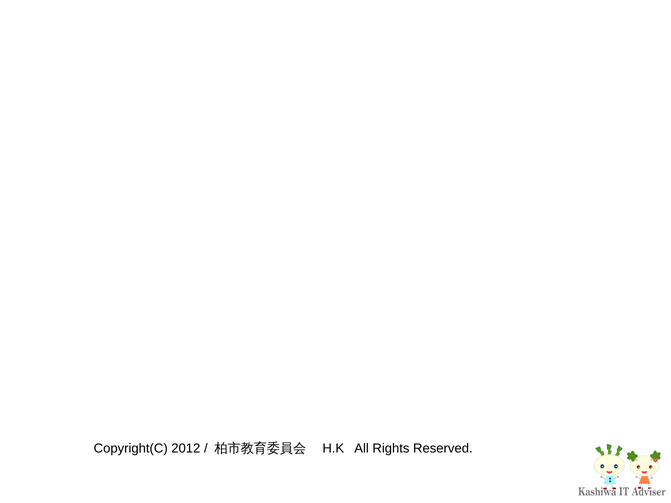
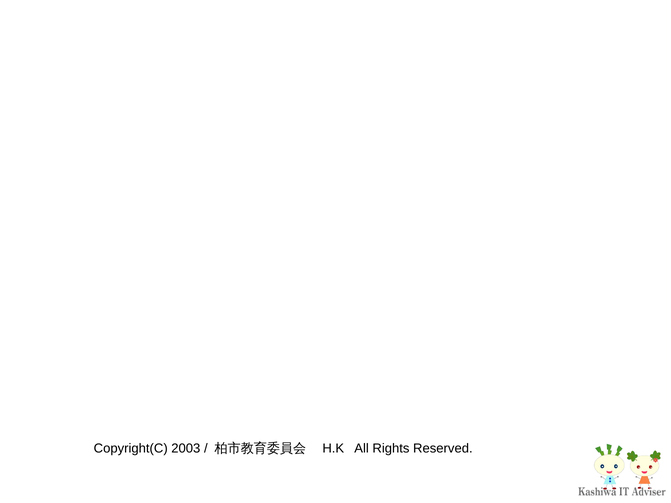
2012: 2012 -> 2003
